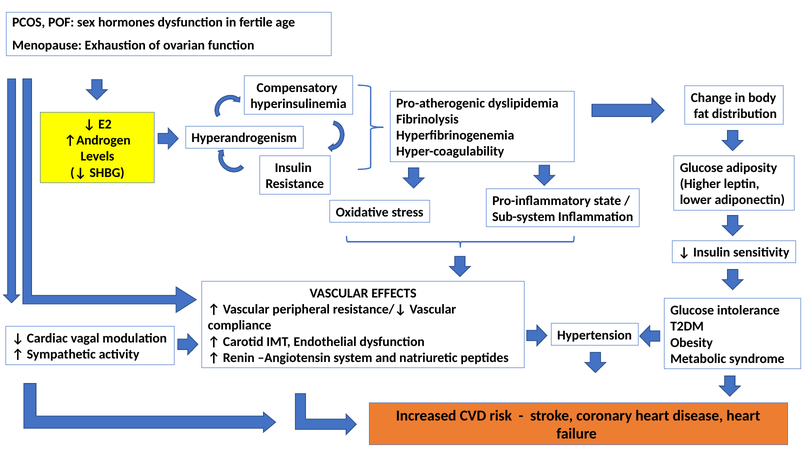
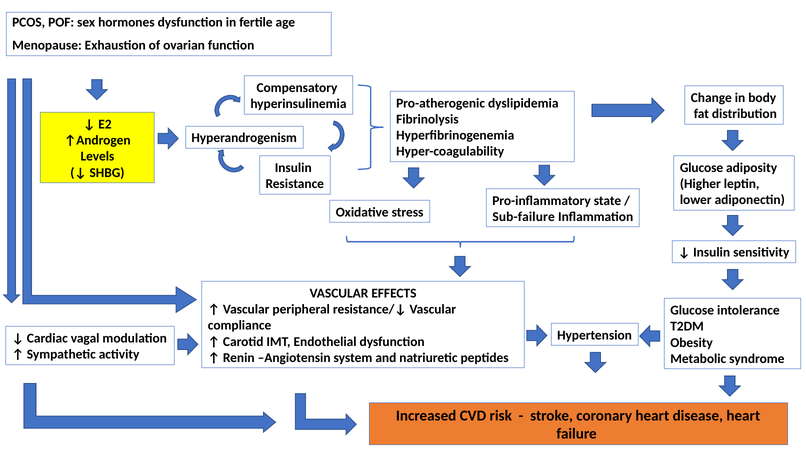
Sub-system: Sub-system -> Sub-failure
